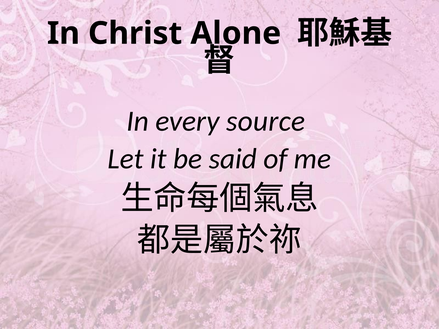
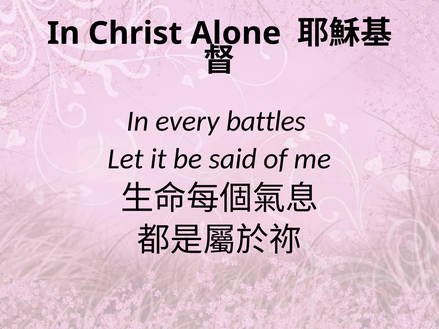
source: source -> battles
